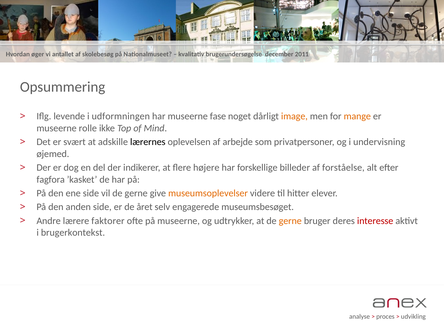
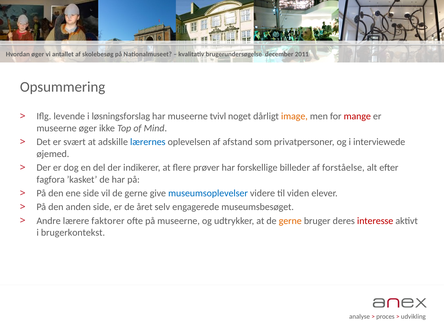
udformningen: udformningen -> løsningsforslag
fase: fase -> tvivl
mange colour: orange -> red
museerne rolle: rolle -> øger
lærernes colour: black -> blue
arbejde: arbejde -> afstand
undervisning: undervisning -> interviewede
højere: højere -> prøver
museumsoplevelser colour: orange -> blue
hitter: hitter -> viden
